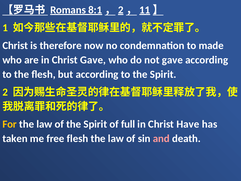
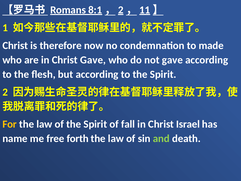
full: full -> fall
Have: Have -> Israel
taken: taken -> name
free flesh: flesh -> forth
and colour: pink -> light green
